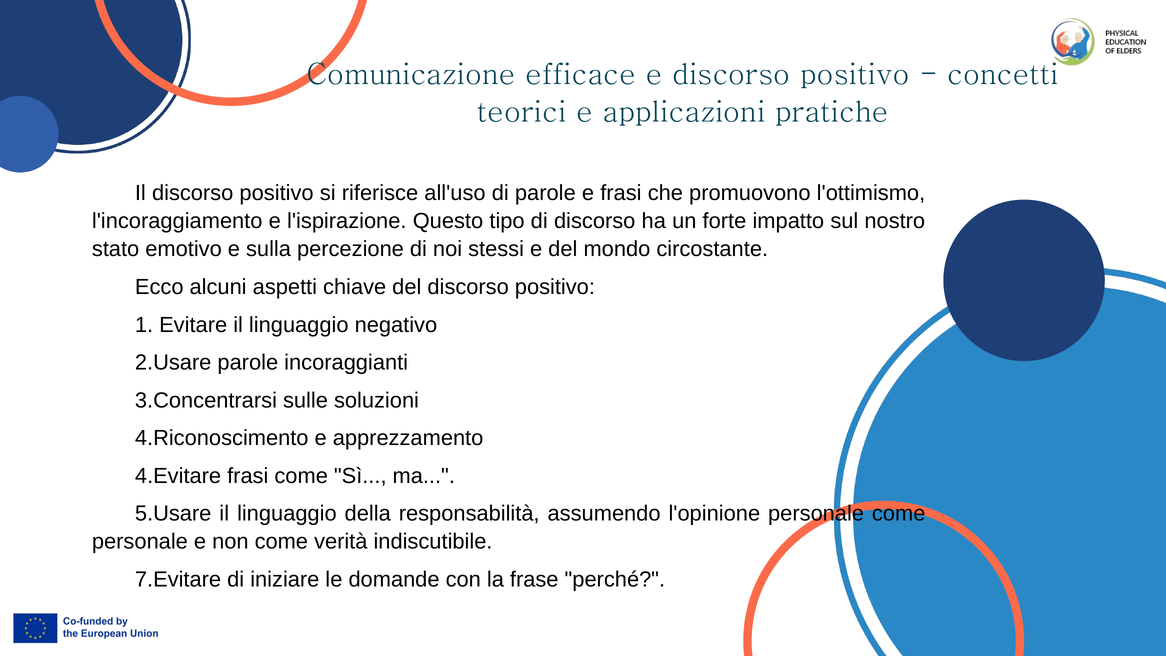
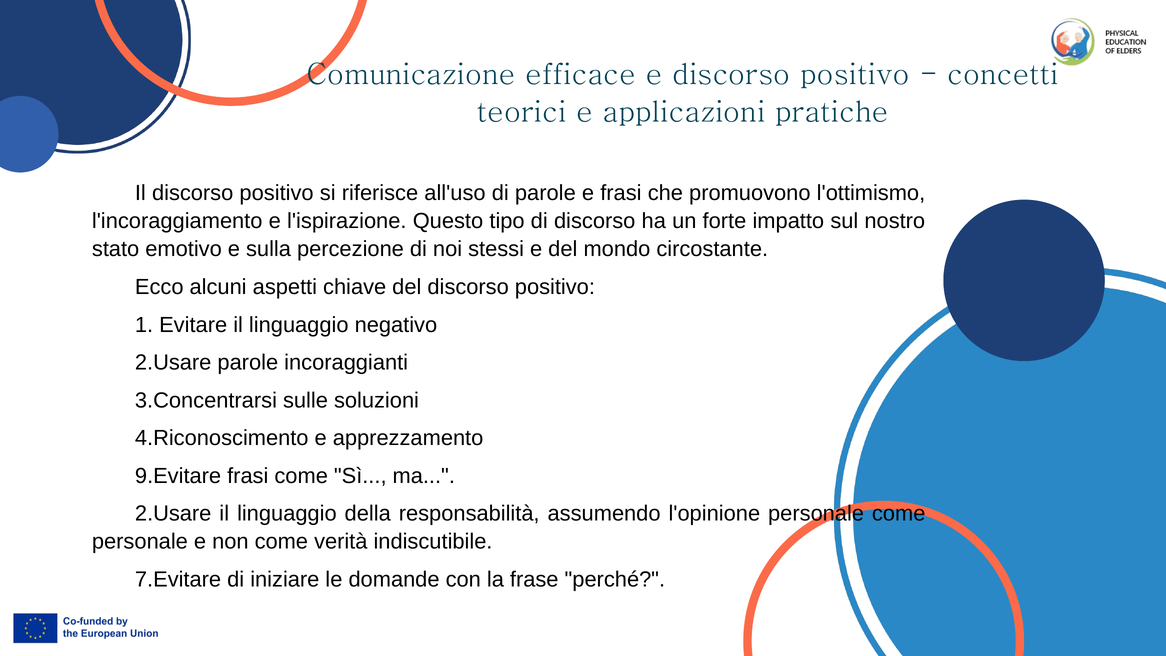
4.Evitare: 4.Evitare -> 9.Evitare
5.Usare at (173, 514): 5.Usare -> 2.Usare
